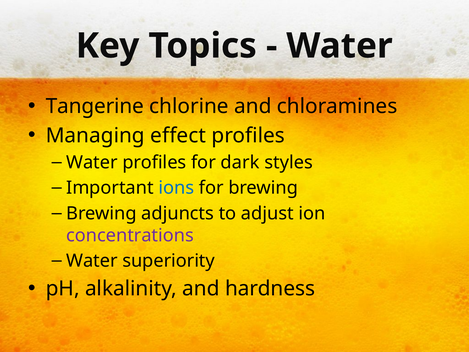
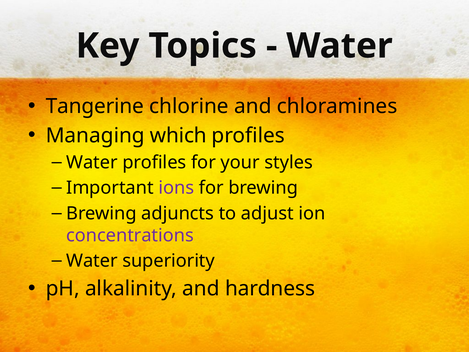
effect: effect -> which
dark: dark -> your
ions colour: blue -> purple
